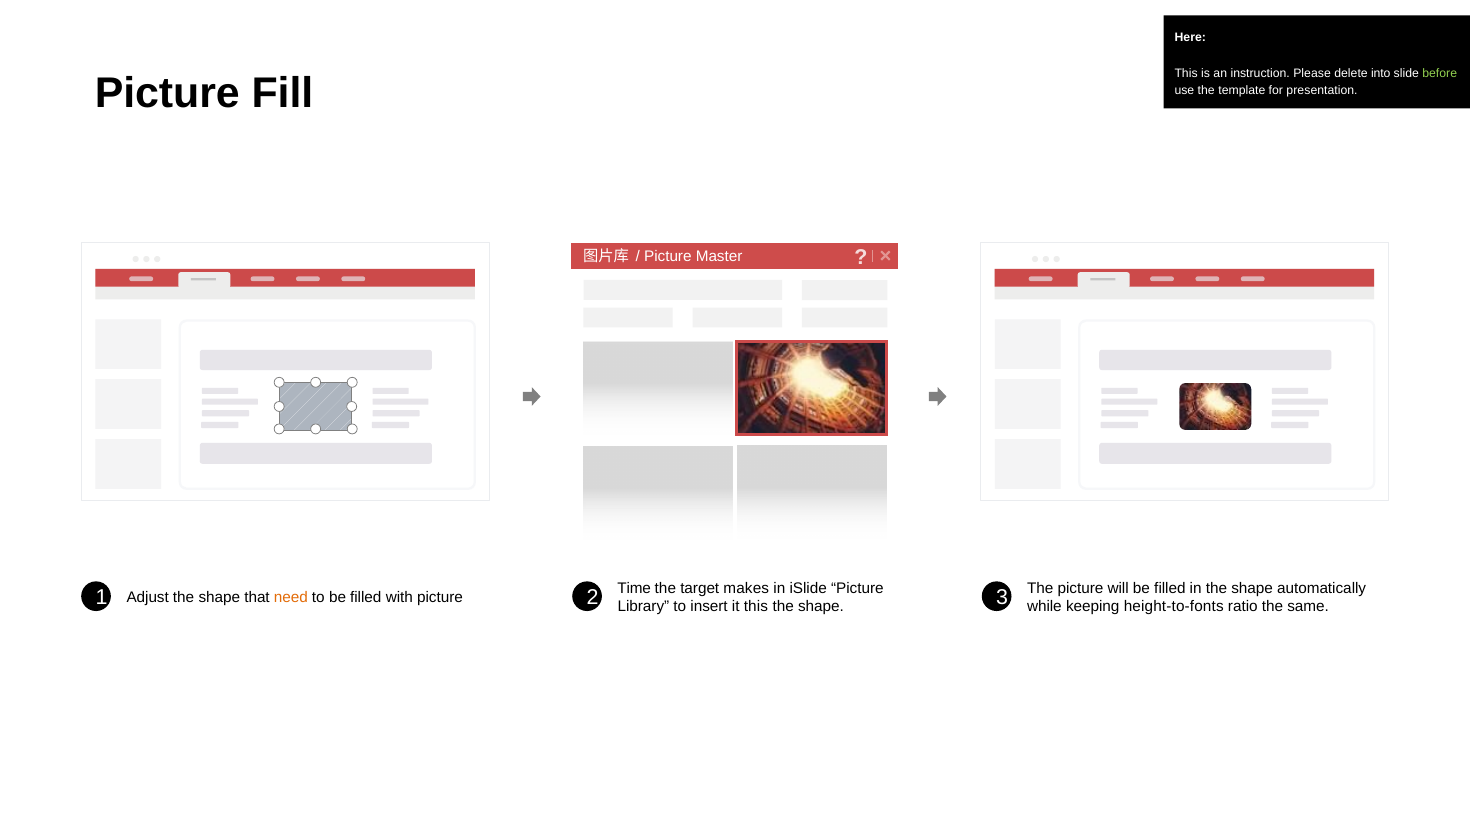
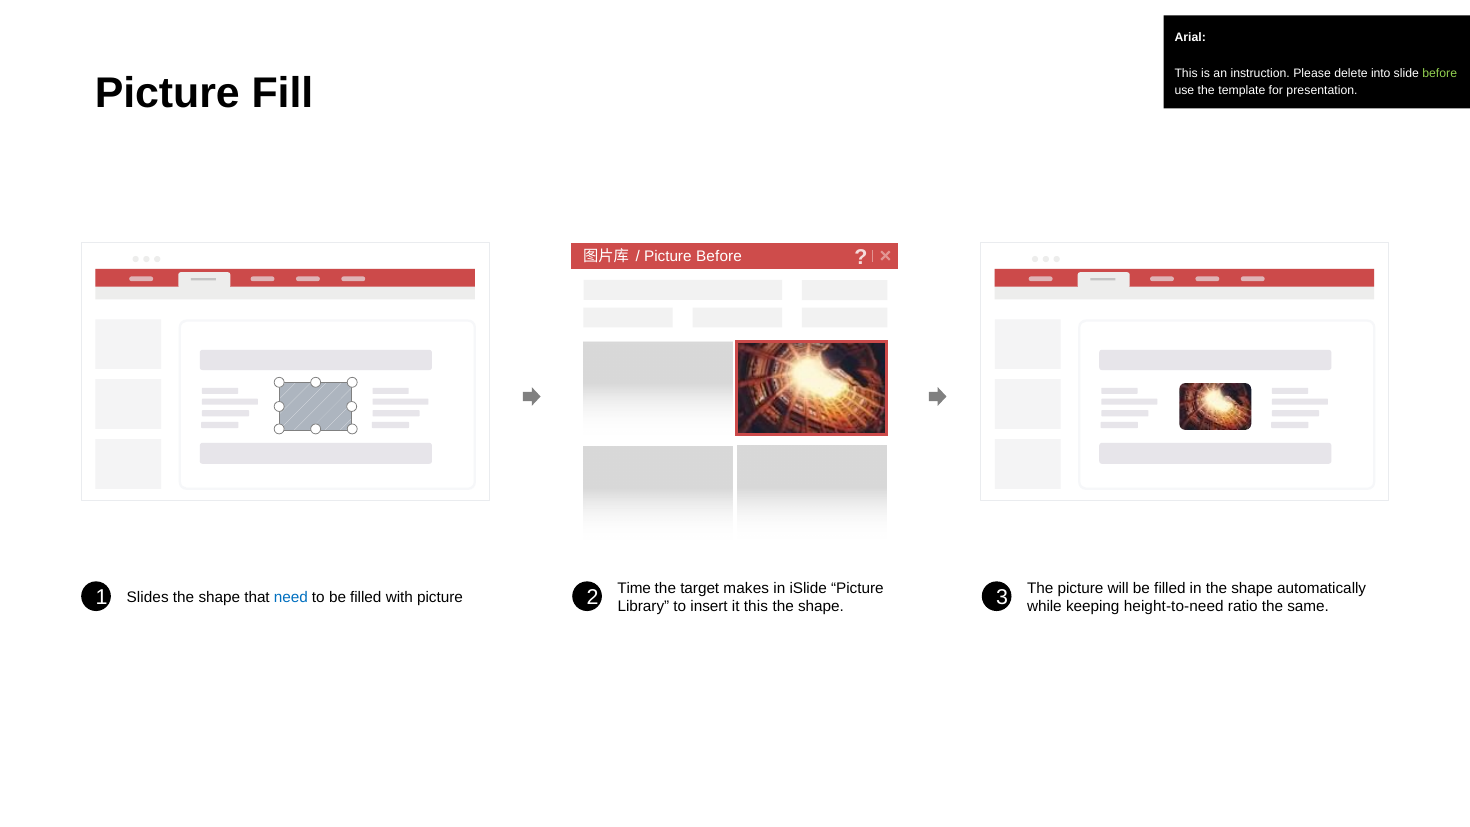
Here: Here -> Arial
Picture Master: Master -> Before
Adjust: Adjust -> Slides
need colour: orange -> blue
height-to-fonts: height-to-fonts -> height-to-need
